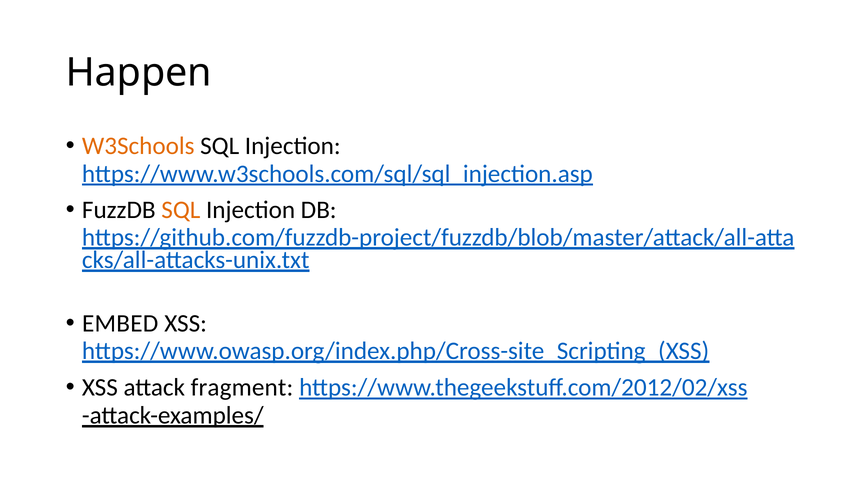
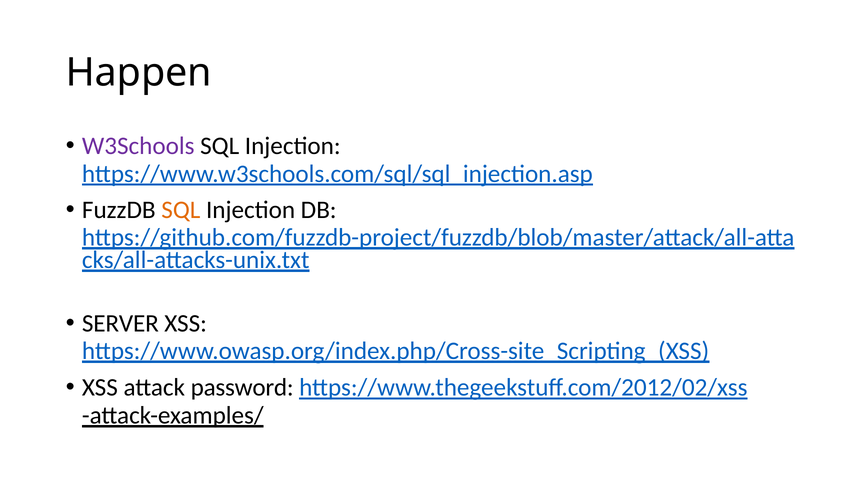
W3Schools colour: orange -> purple
EMBED: EMBED -> SERVER
fragment: fragment -> password
